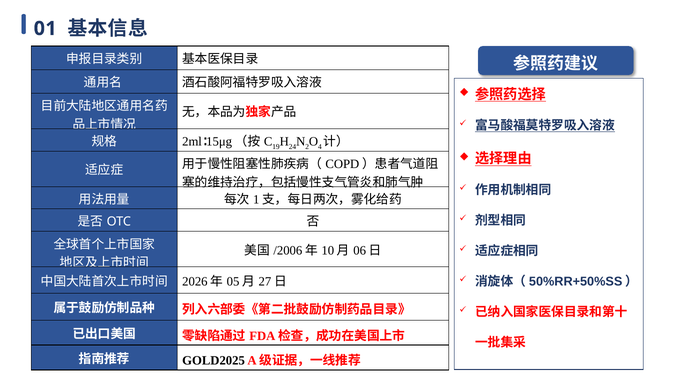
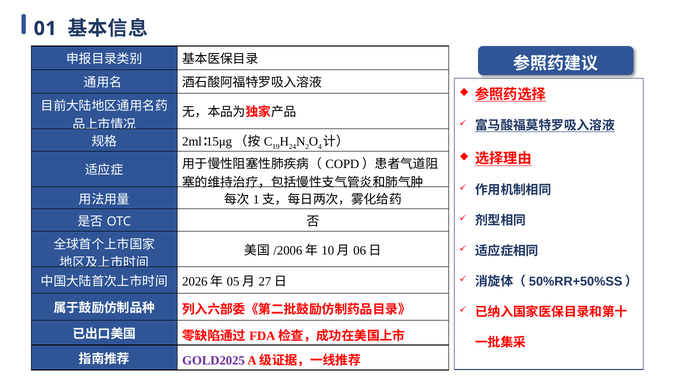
GOLD2025 colour: black -> purple
